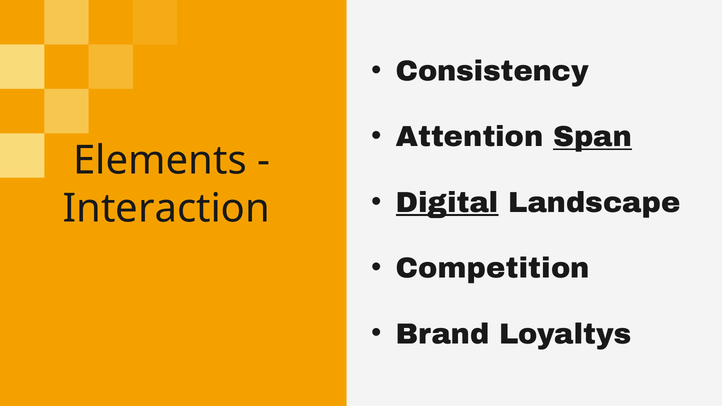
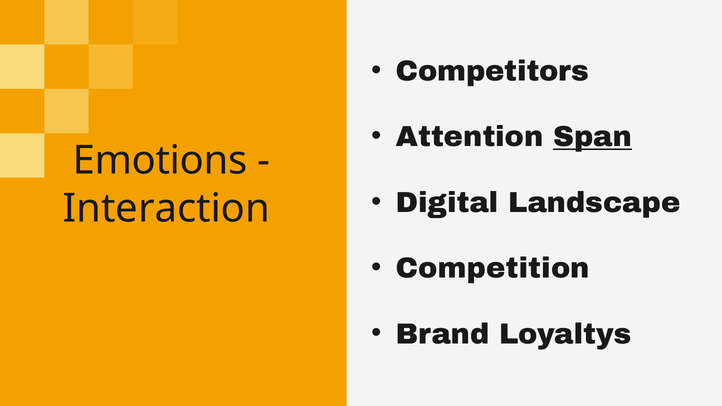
Consistency: Consistency -> Competitors
Elements: Elements -> Emotions
Digital underline: present -> none
